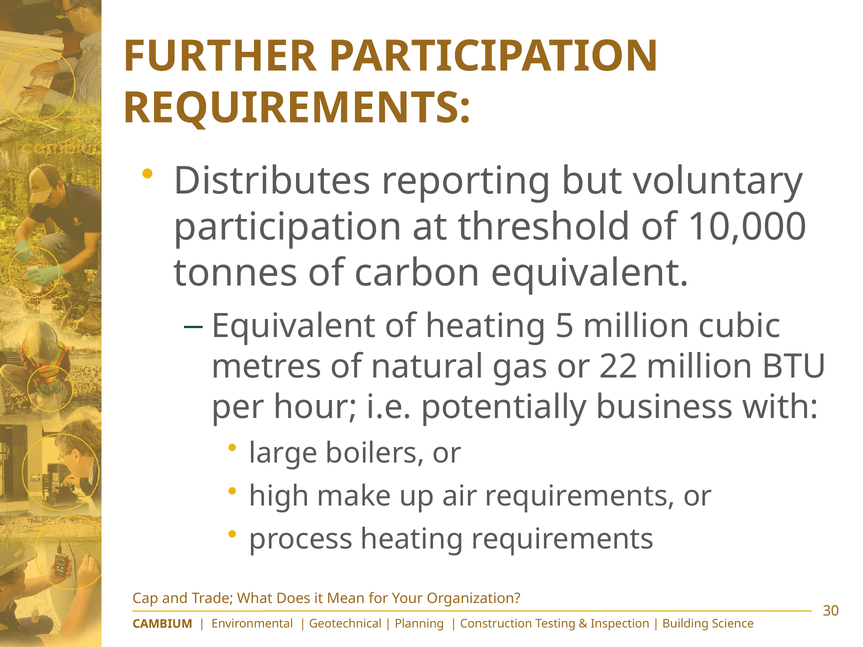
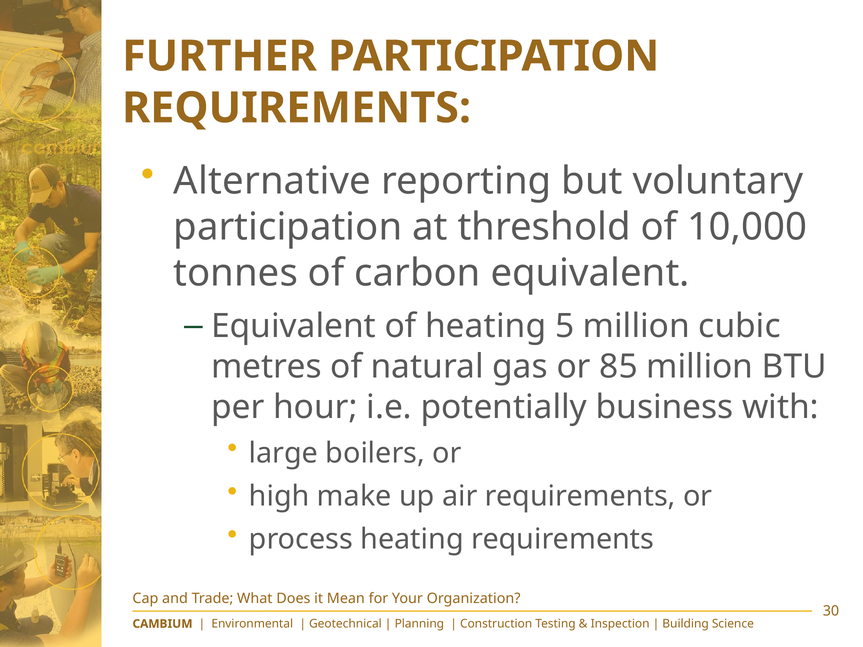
Distributes: Distributes -> Alternative
22: 22 -> 85
